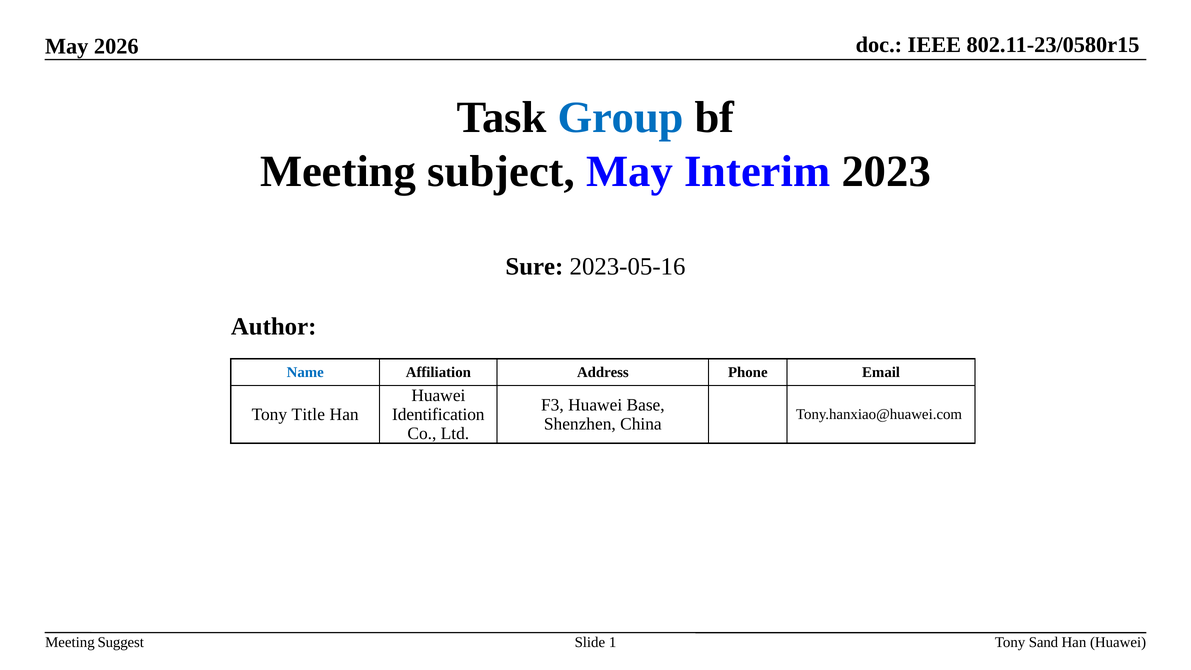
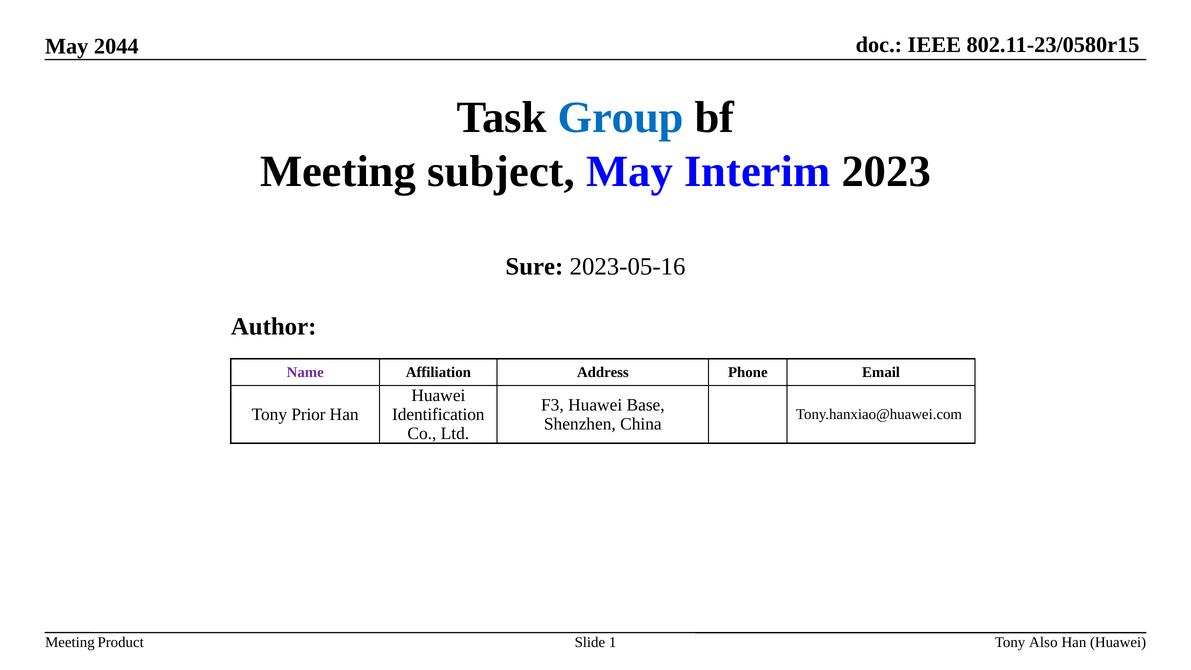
2026: 2026 -> 2044
Name colour: blue -> purple
Title: Title -> Prior
Suggest: Suggest -> Product
Sand: Sand -> Also
